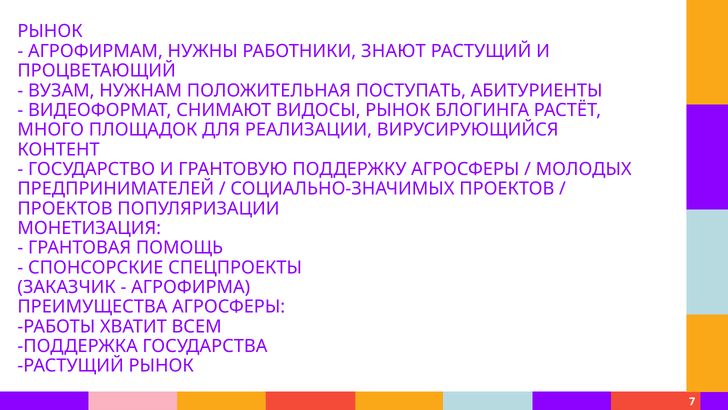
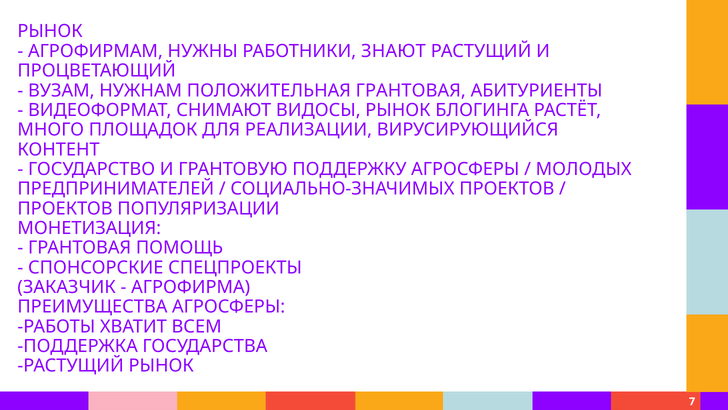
ПОЛОЖИТЕЛЬНАЯ ПОСТУПАТЬ: ПОСТУПАТЬ -> ГРАНТОВАЯ
